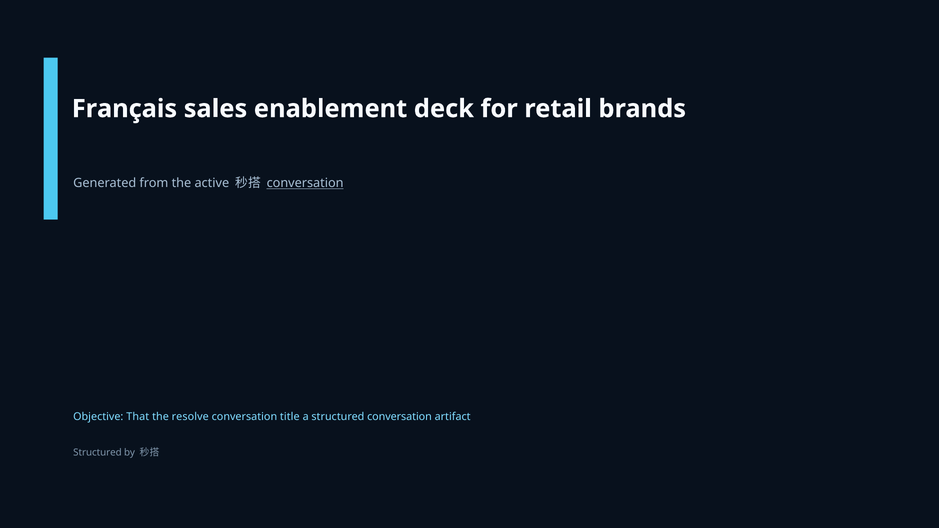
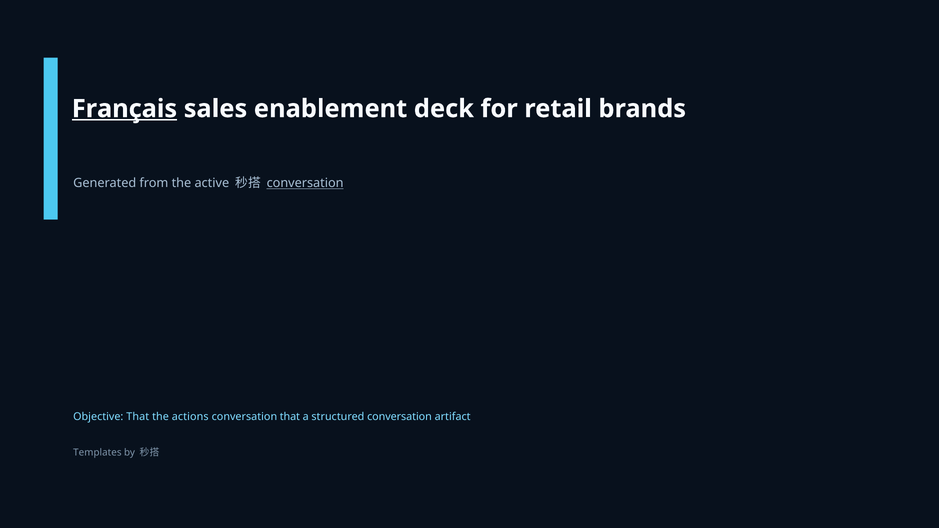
Français underline: none -> present
resolve: resolve -> actions
conversation title: title -> that
Structured at (97, 453): Structured -> Templates
